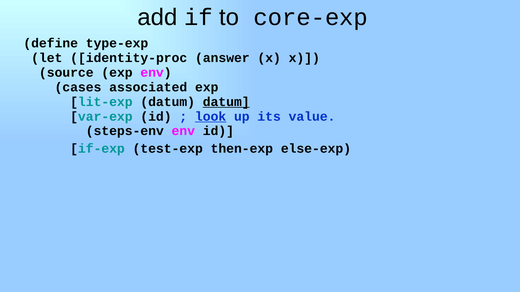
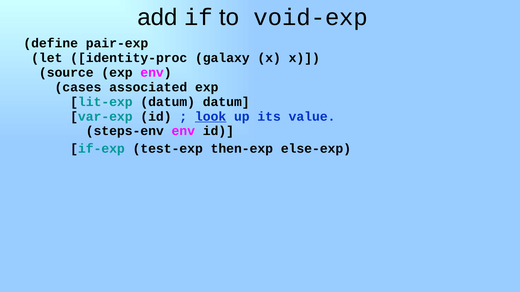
core-exp: core-exp -> void-exp
type-exp: type-exp -> pair-exp
answer: answer -> galaxy
datum at (226, 102) underline: present -> none
